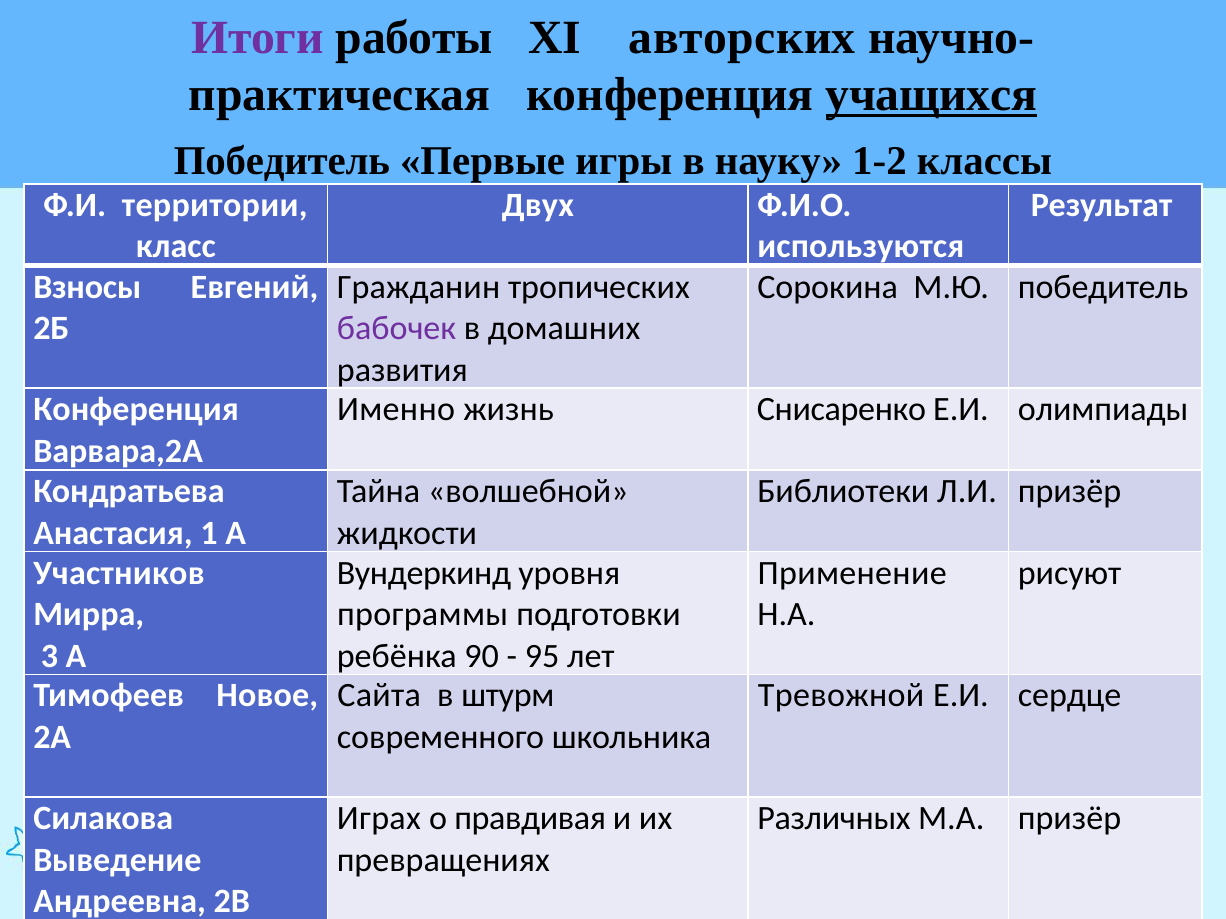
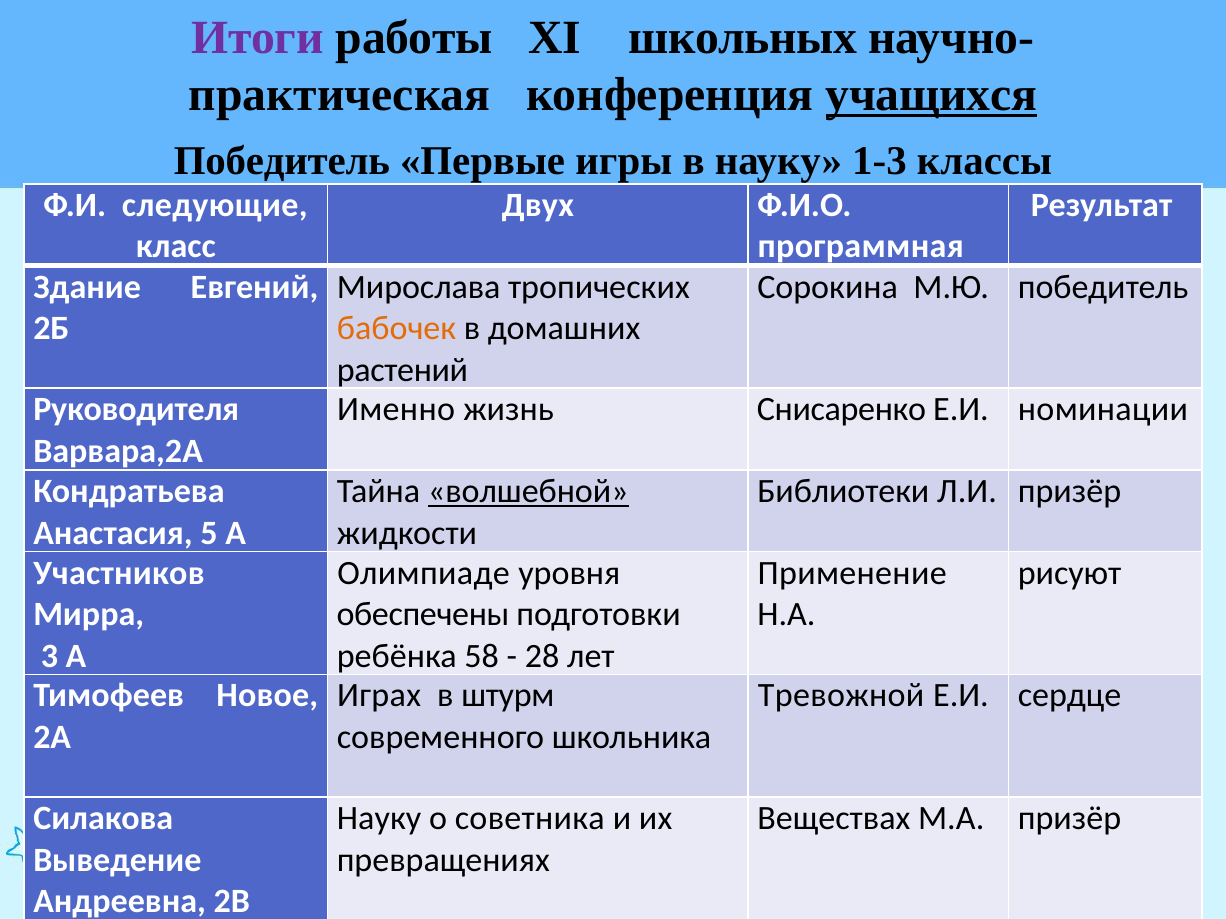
авторских: авторских -> школьных
1-2: 1-2 -> 1-3
территории: территории -> следующие
используются: используются -> программная
Взносы: Взносы -> Здание
Гражданин: Гражданин -> Мирослава
бабочек colour: purple -> orange
развития: развития -> растений
Конференция at (136, 410): Конференция -> Руководителя
олимпиады: олимпиады -> номинации
волшебной underline: none -> present
1: 1 -> 5
Вундеркинд: Вундеркинд -> Олимпиаде
программы: программы -> обеспечены
90: 90 -> 58
95: 95 -> 28
Сайта: Сайта -> Играх
Играх at (379, 819): Играх -> Науку
правдивая: правдивая -> советника
Различных: Различных -> Веществах
